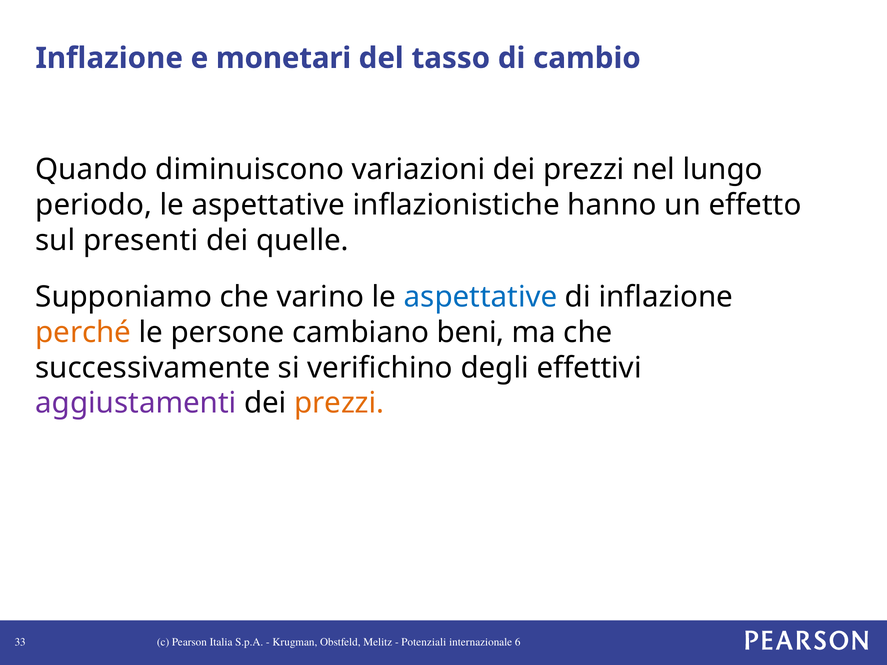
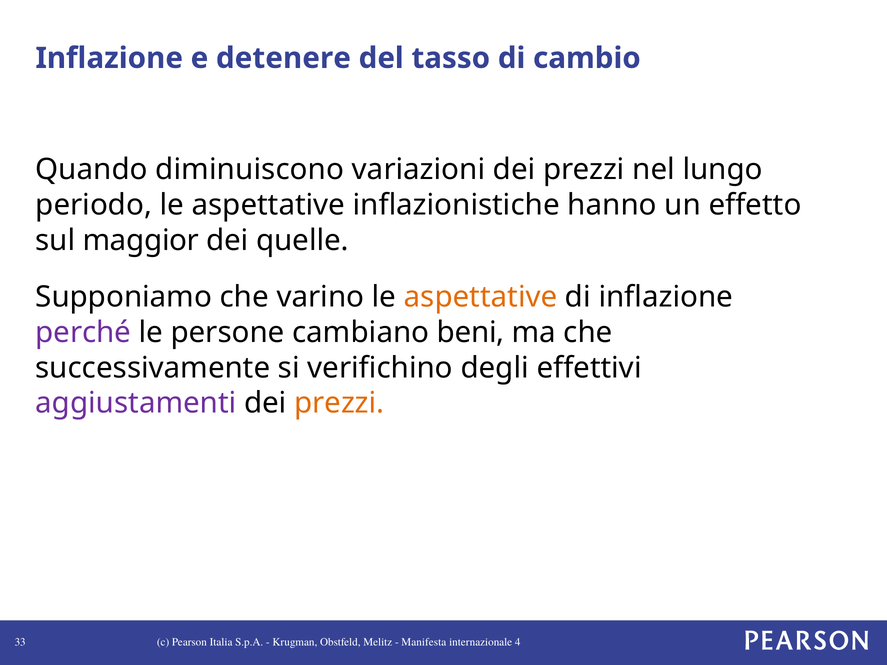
monetari: monetari -> detenere
presenti: presenti -> maggior
aspettative at (481, 297) colour: blue -> orange
perché colour: orange -> purple
Potenziali: Potenziali -> Manifesta
6: 6 -> 4
